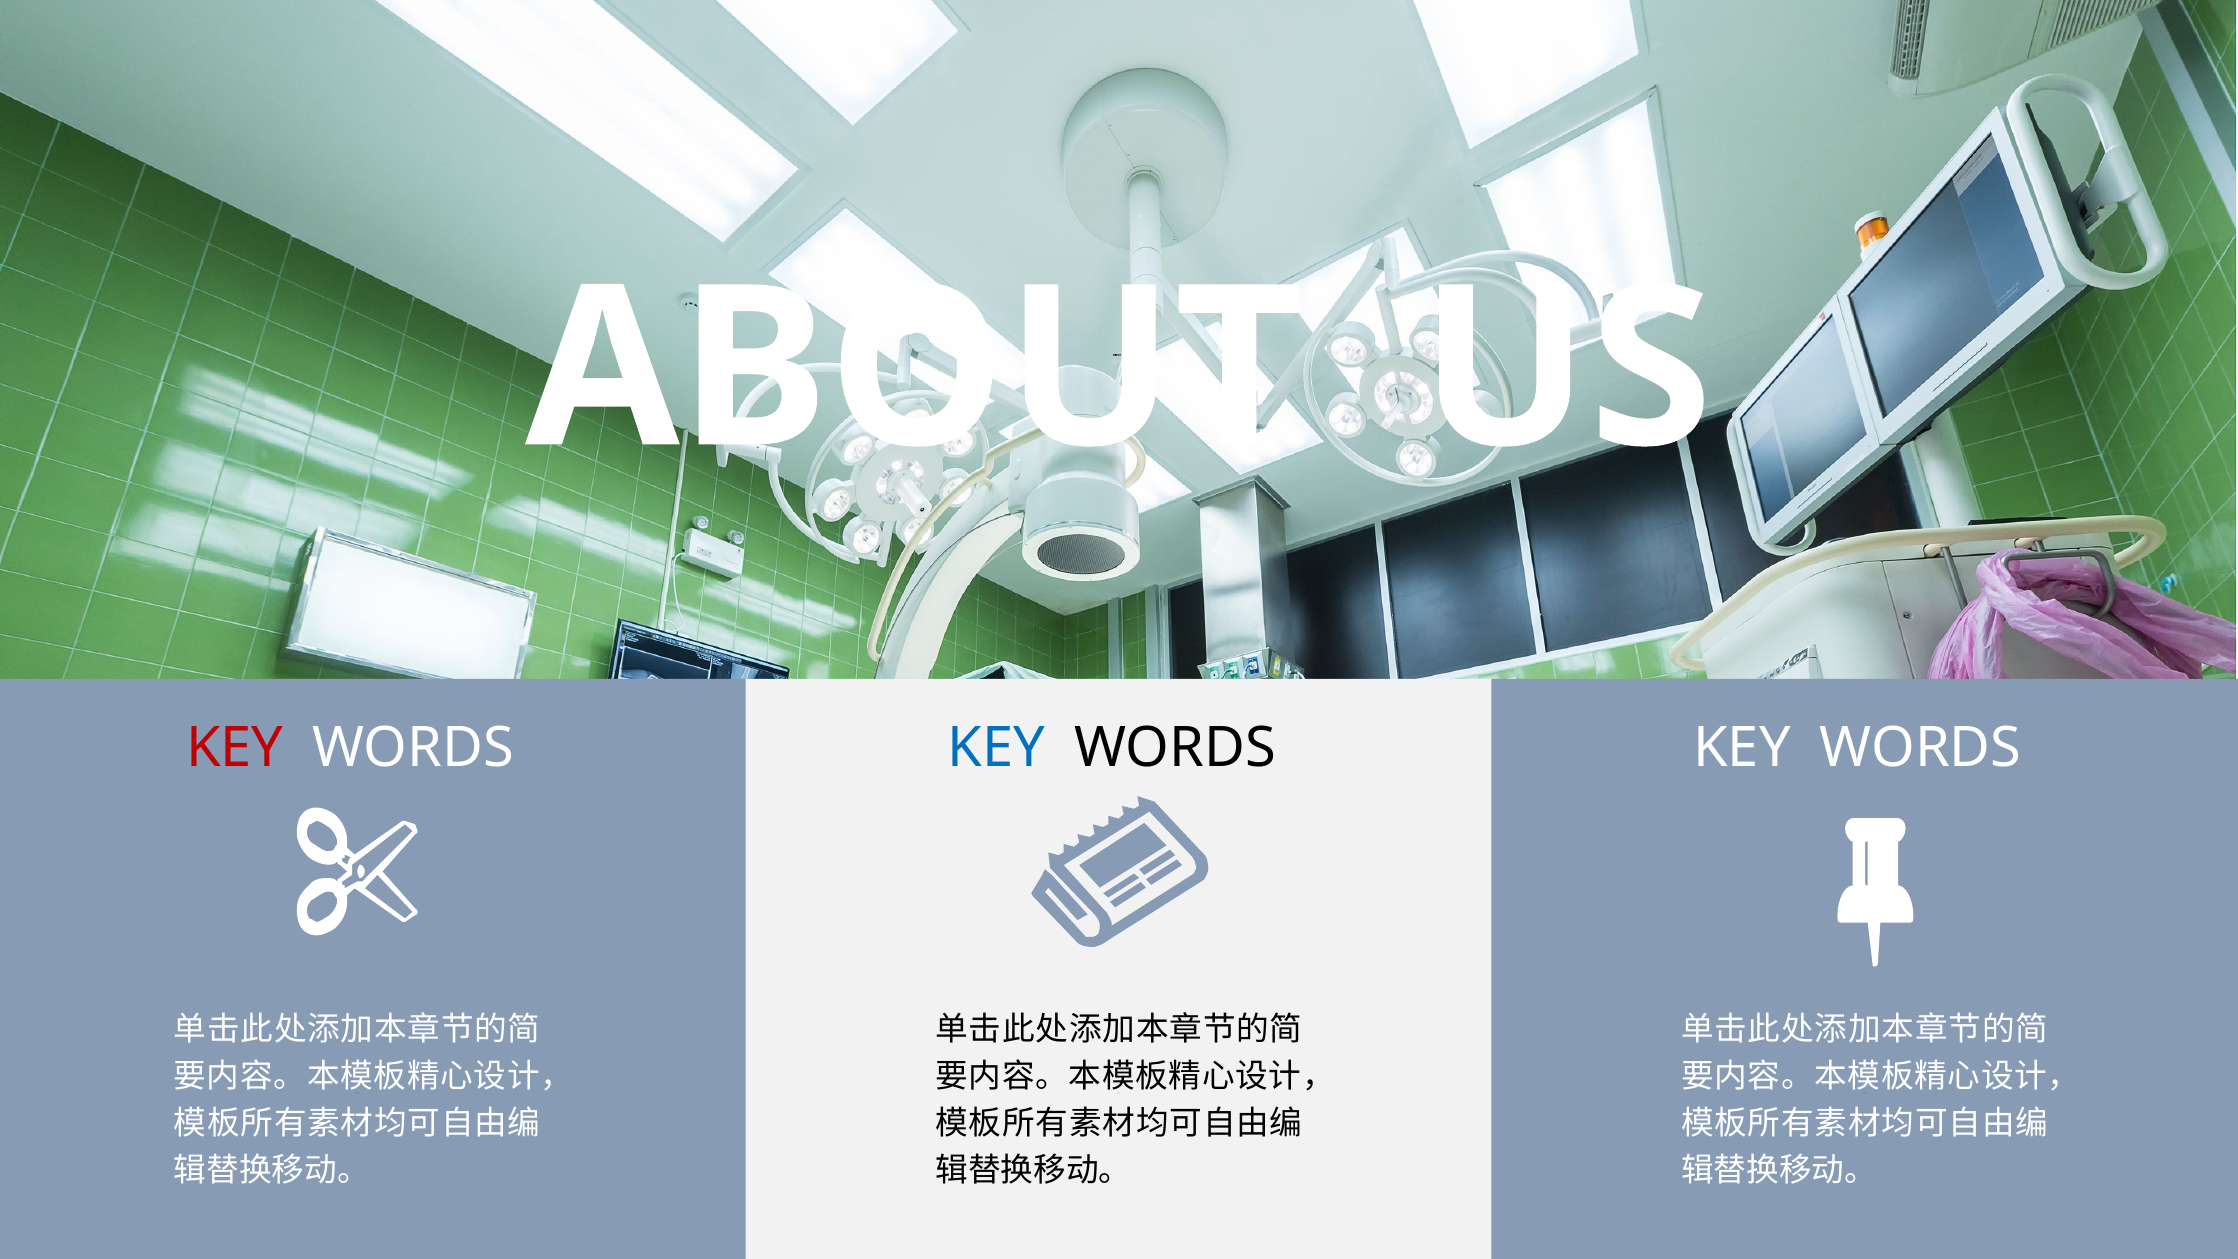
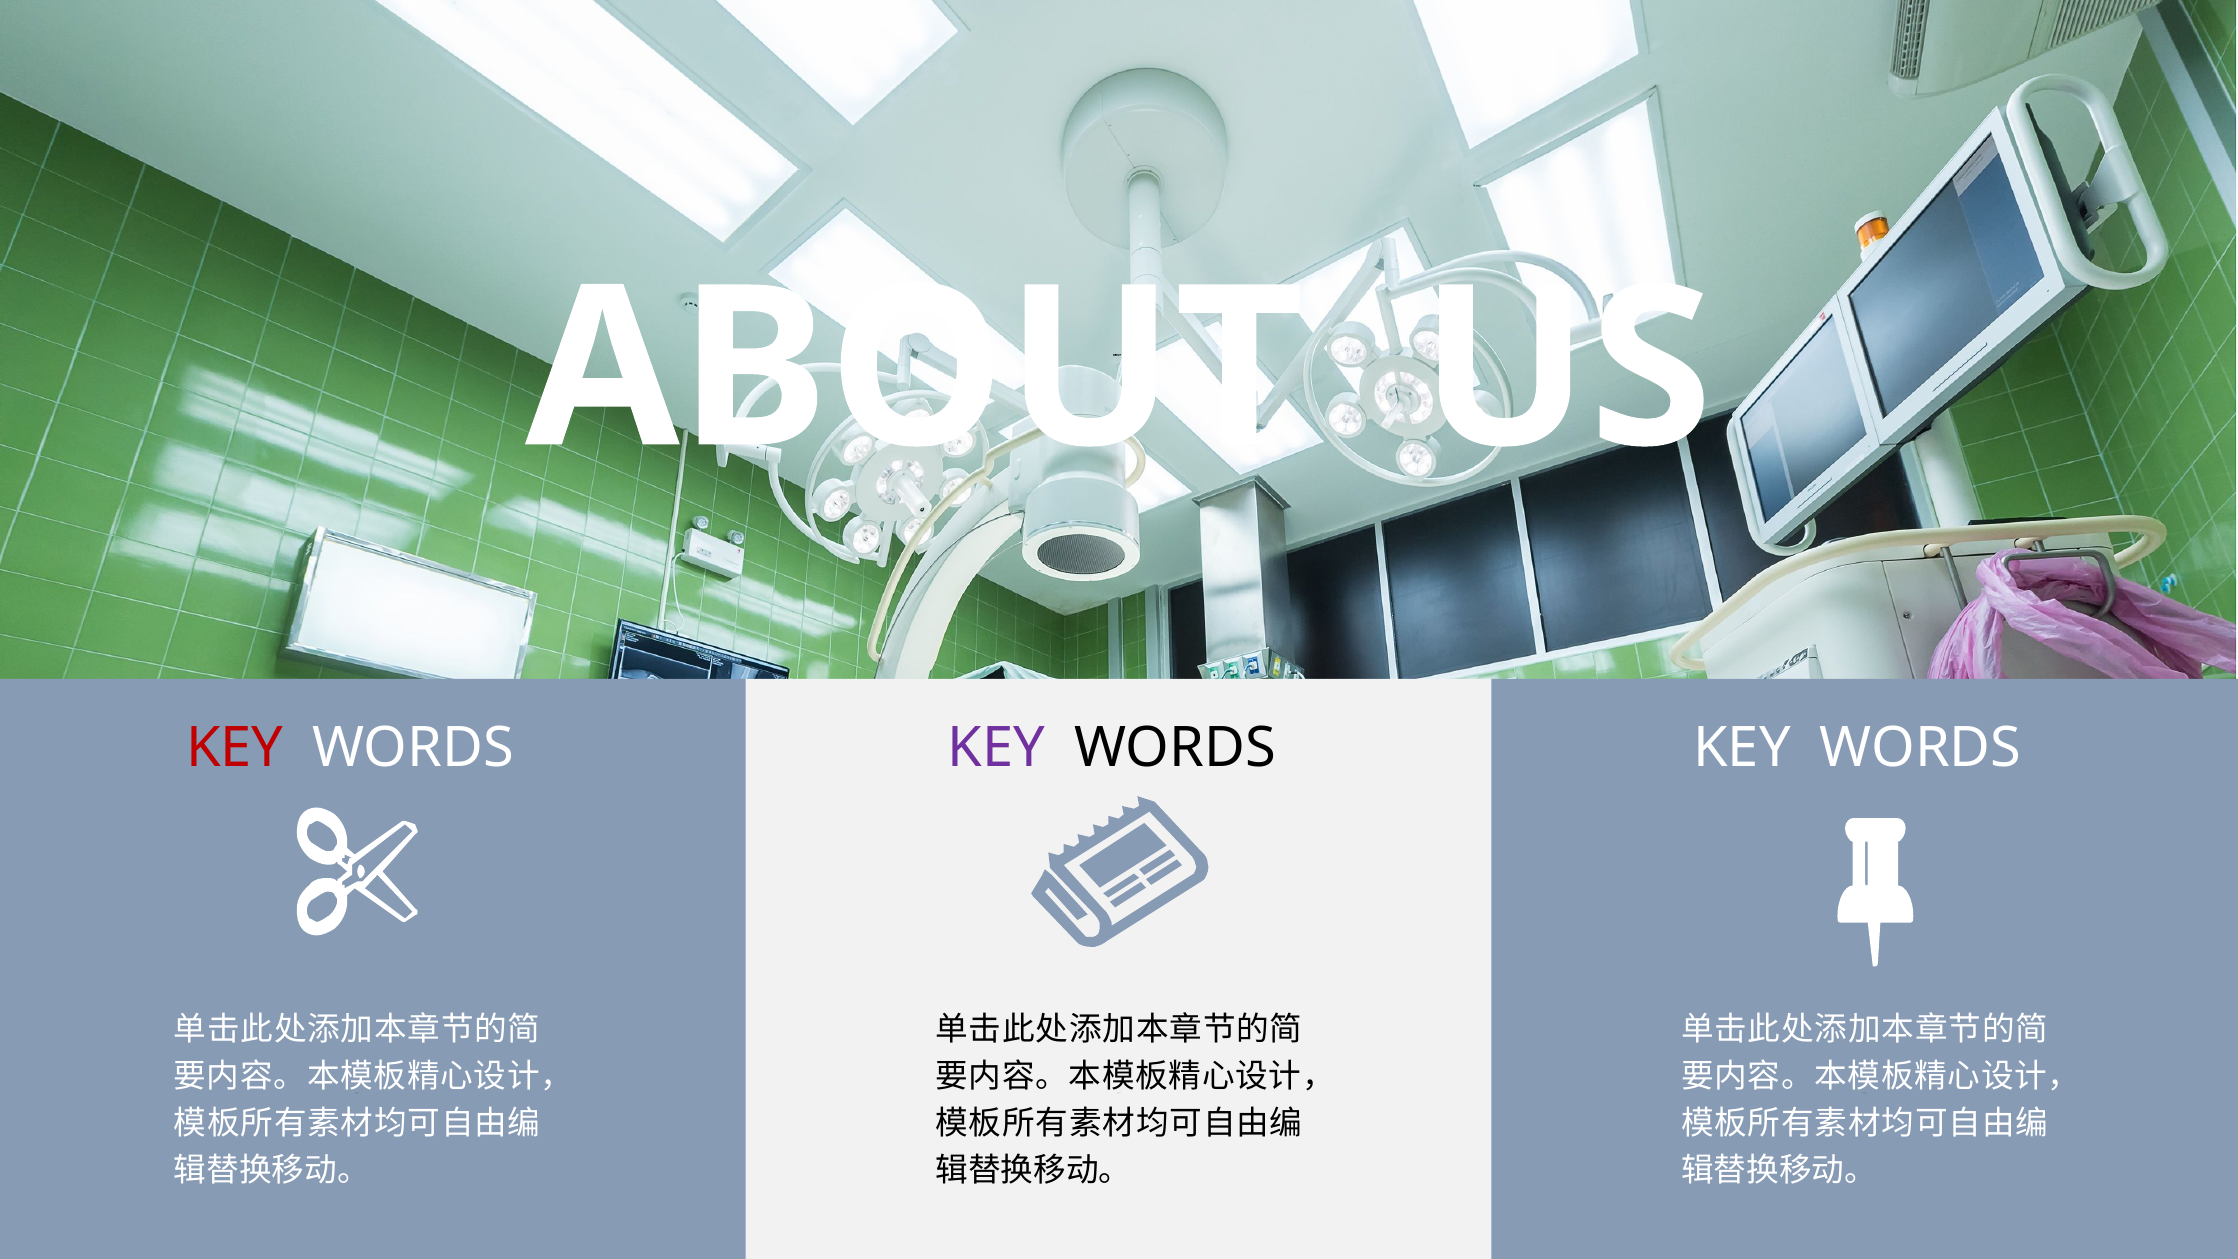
KEY at (997, 748) colour: blue -> purple
